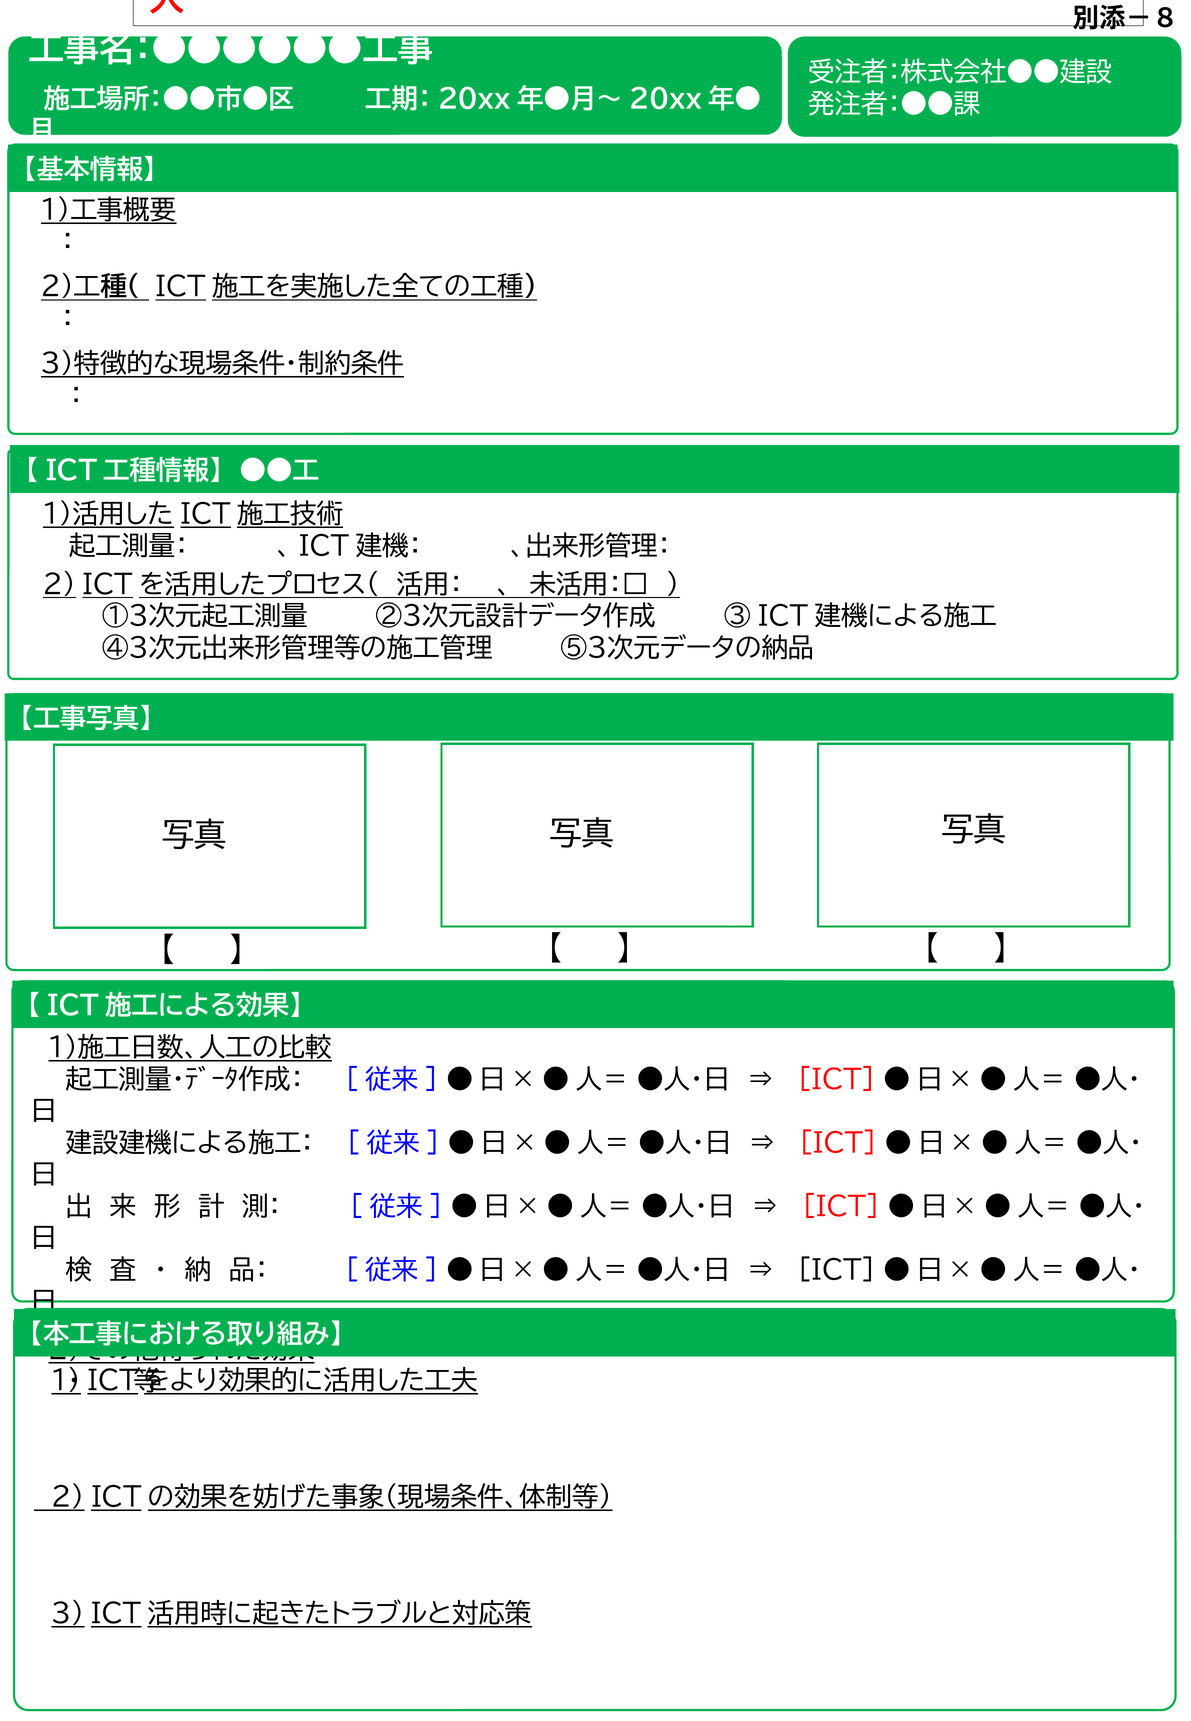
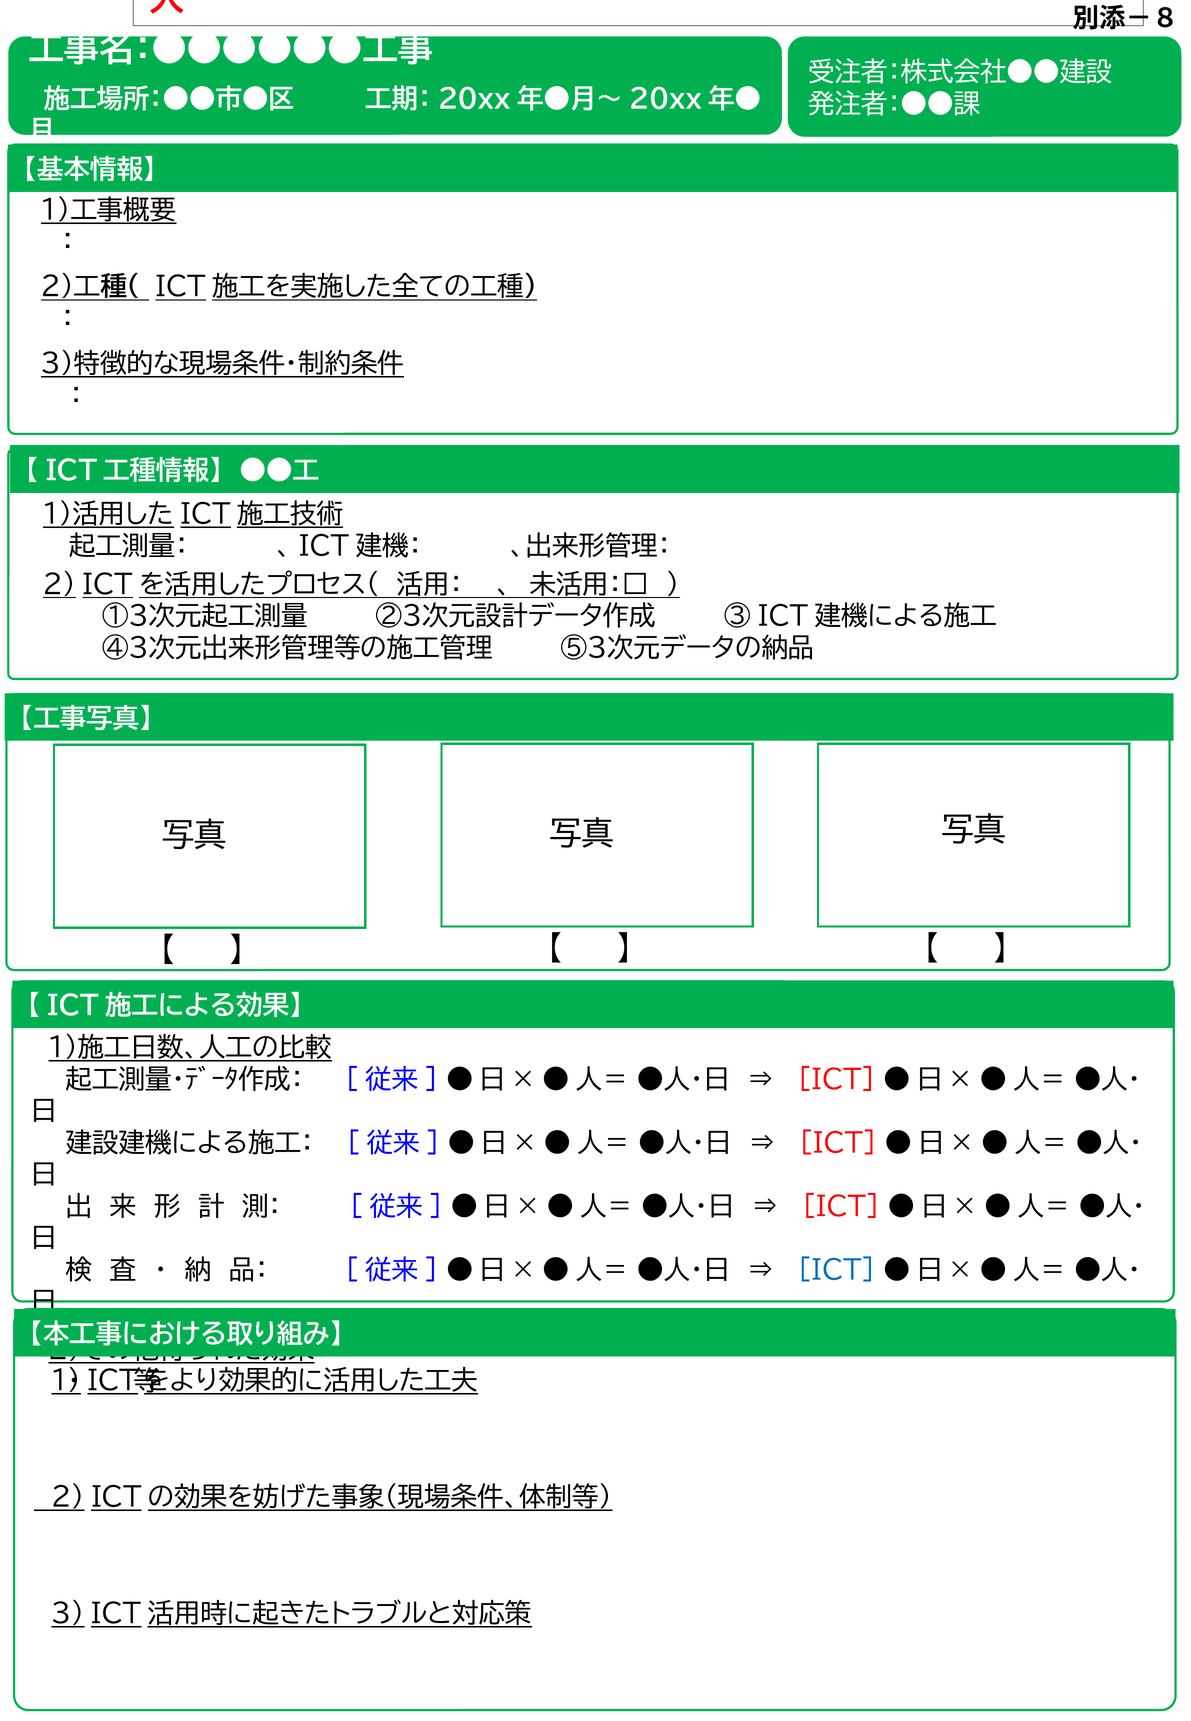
ICT at (837, 1270) colour: black -> blue
